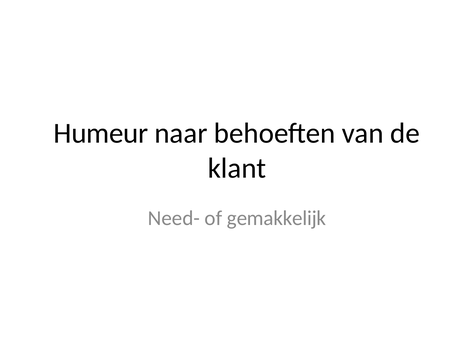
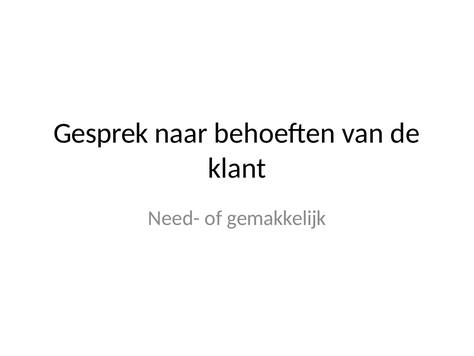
Humeur: Humeur -> Gesprek
